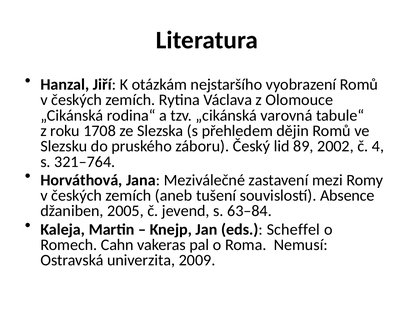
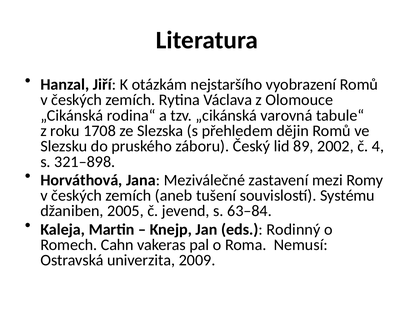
321–764: 321–764 -> 321–898
Absence: Absence -> Systému
Scheffel: Scheffel -> Rodinný
